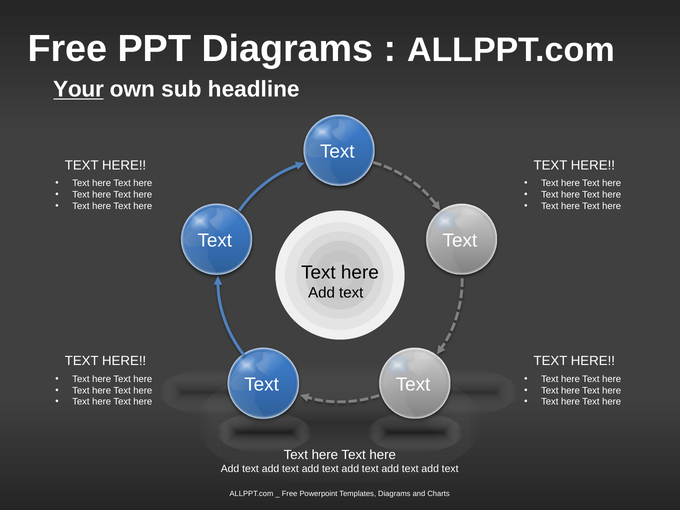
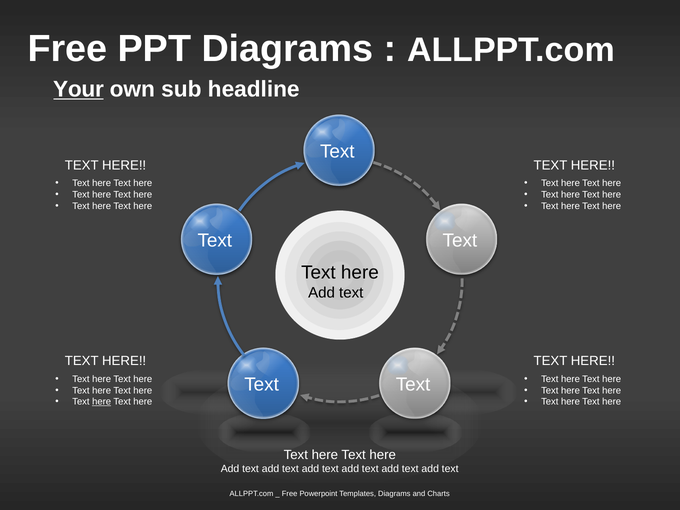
here at (102, 402) underline: none -> present
